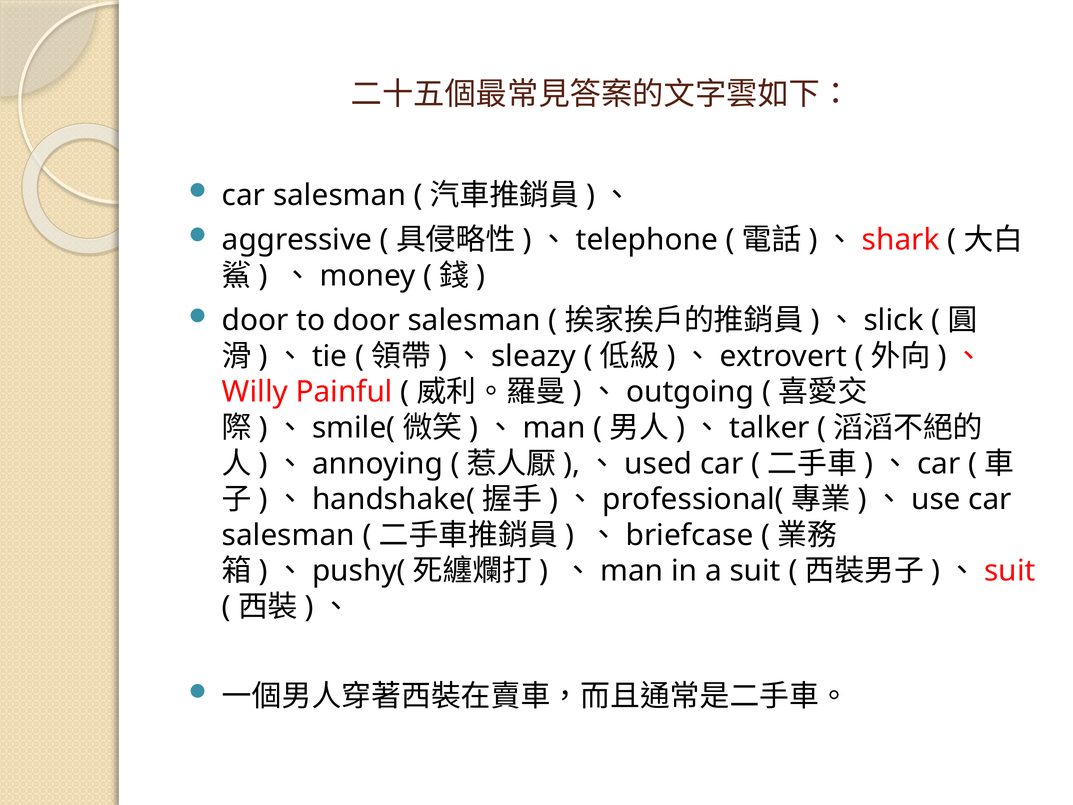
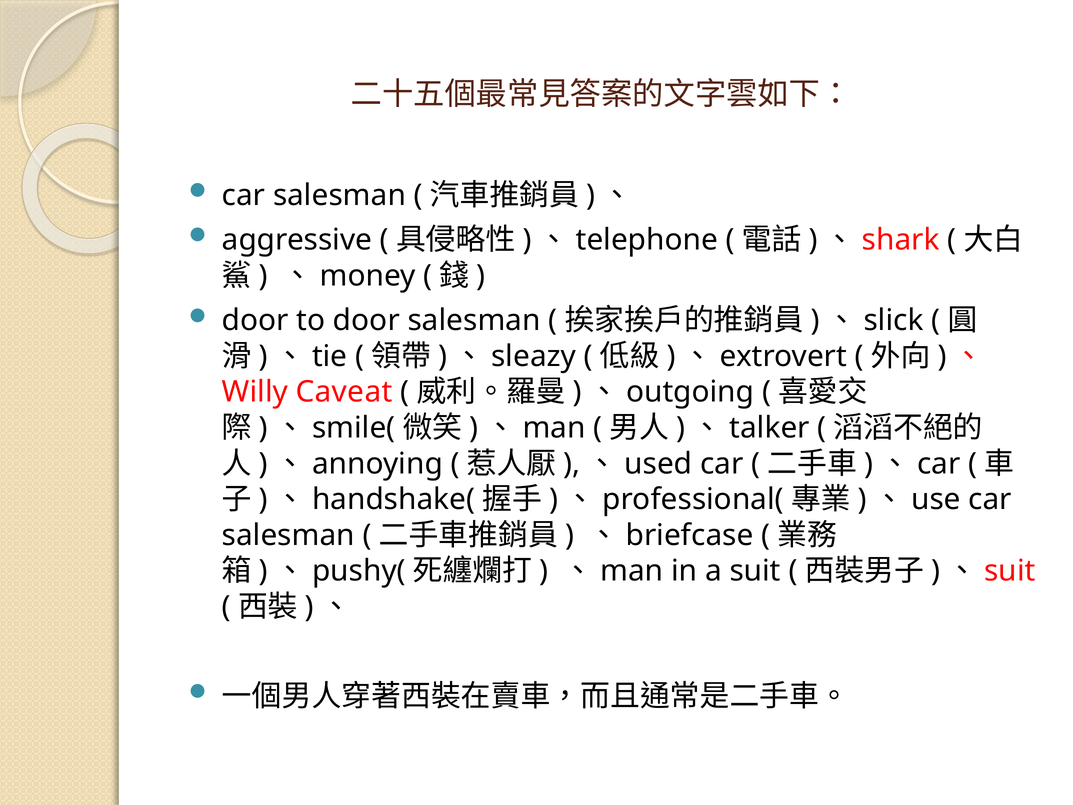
Painful: Painful -> Caveat
